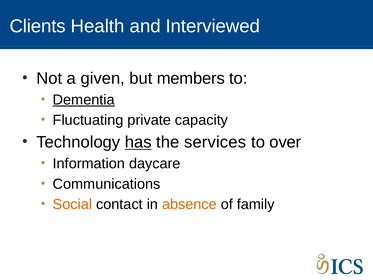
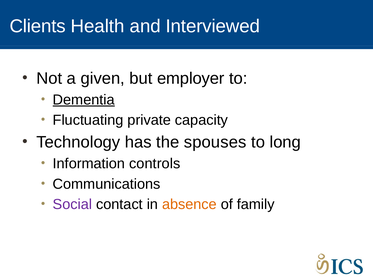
members: members -> employer
has underline: present -> none
services: services -> spouses
over: over -> long
daycare: daycare -> controls
Social colour: orange -> purple
